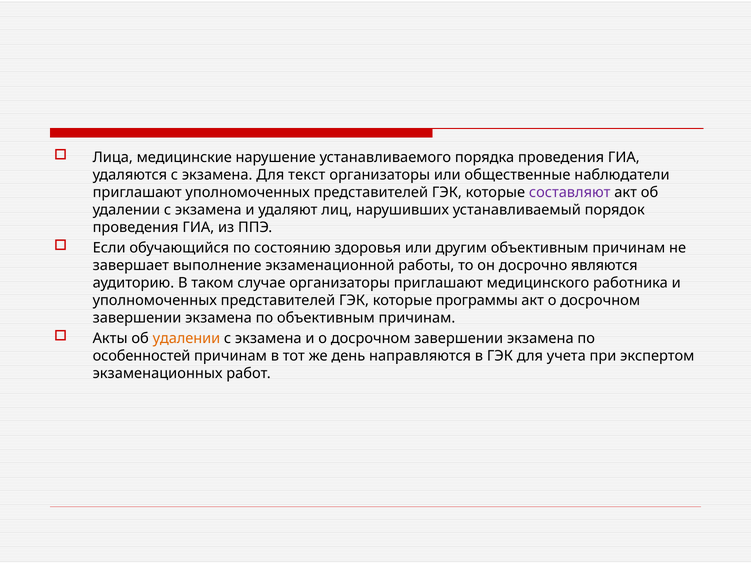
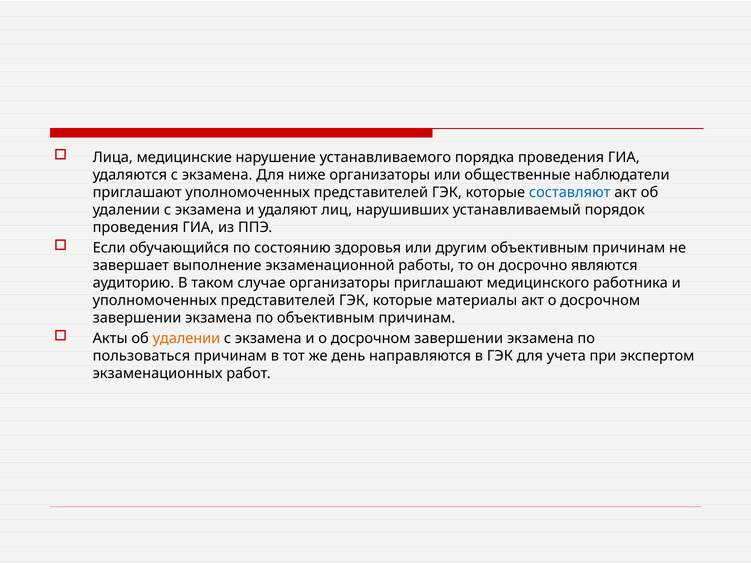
текст: текст -> ниже
составляют colour: purple -> blue
программы: программы -> материалы
особенностей: особенностей -> пользоваться
